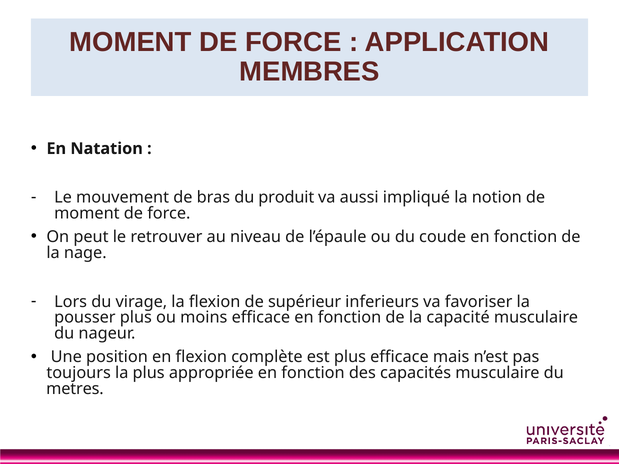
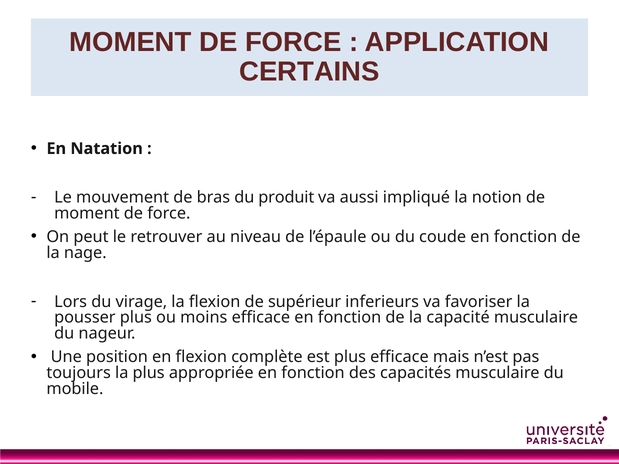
MEMBRES: MEMBRES -> CERTAINS
metres: metres -> mobile
